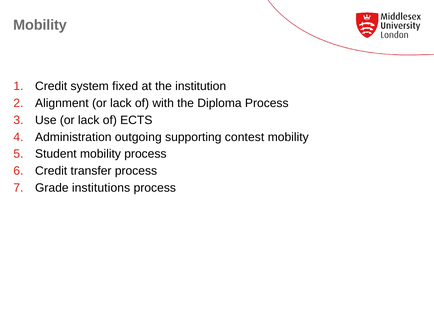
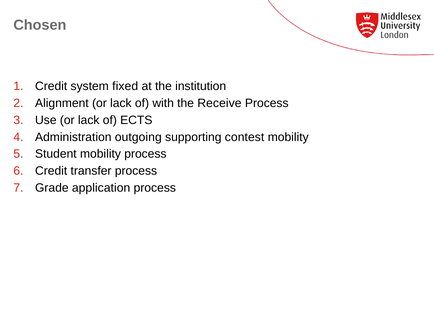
Mobility at (40, 25): Mobility -> Chosen
Diploma: Diploma -> Receive
institutions: institutions -> application
